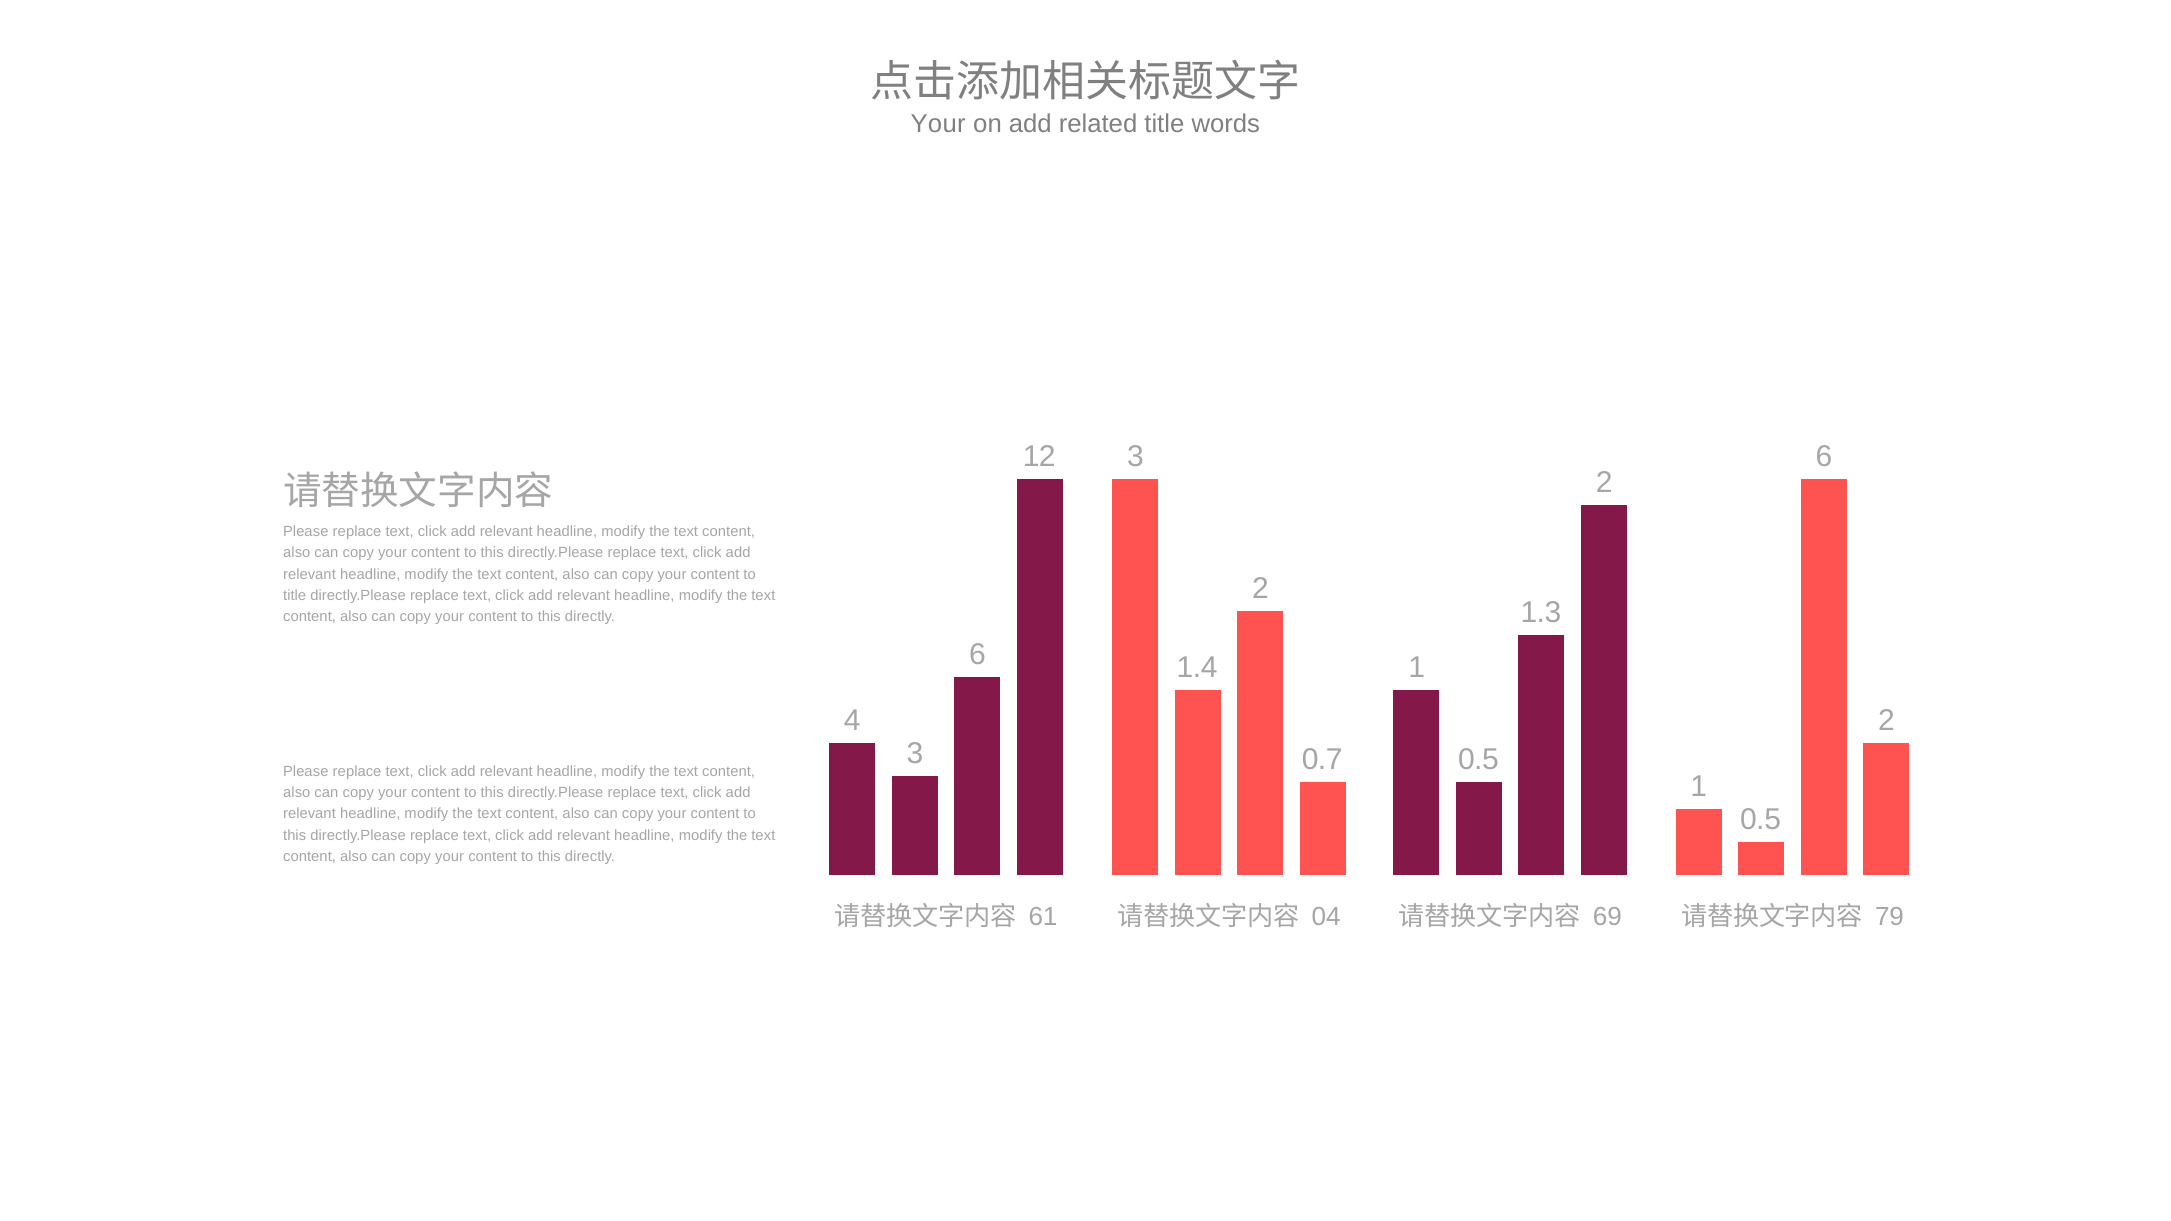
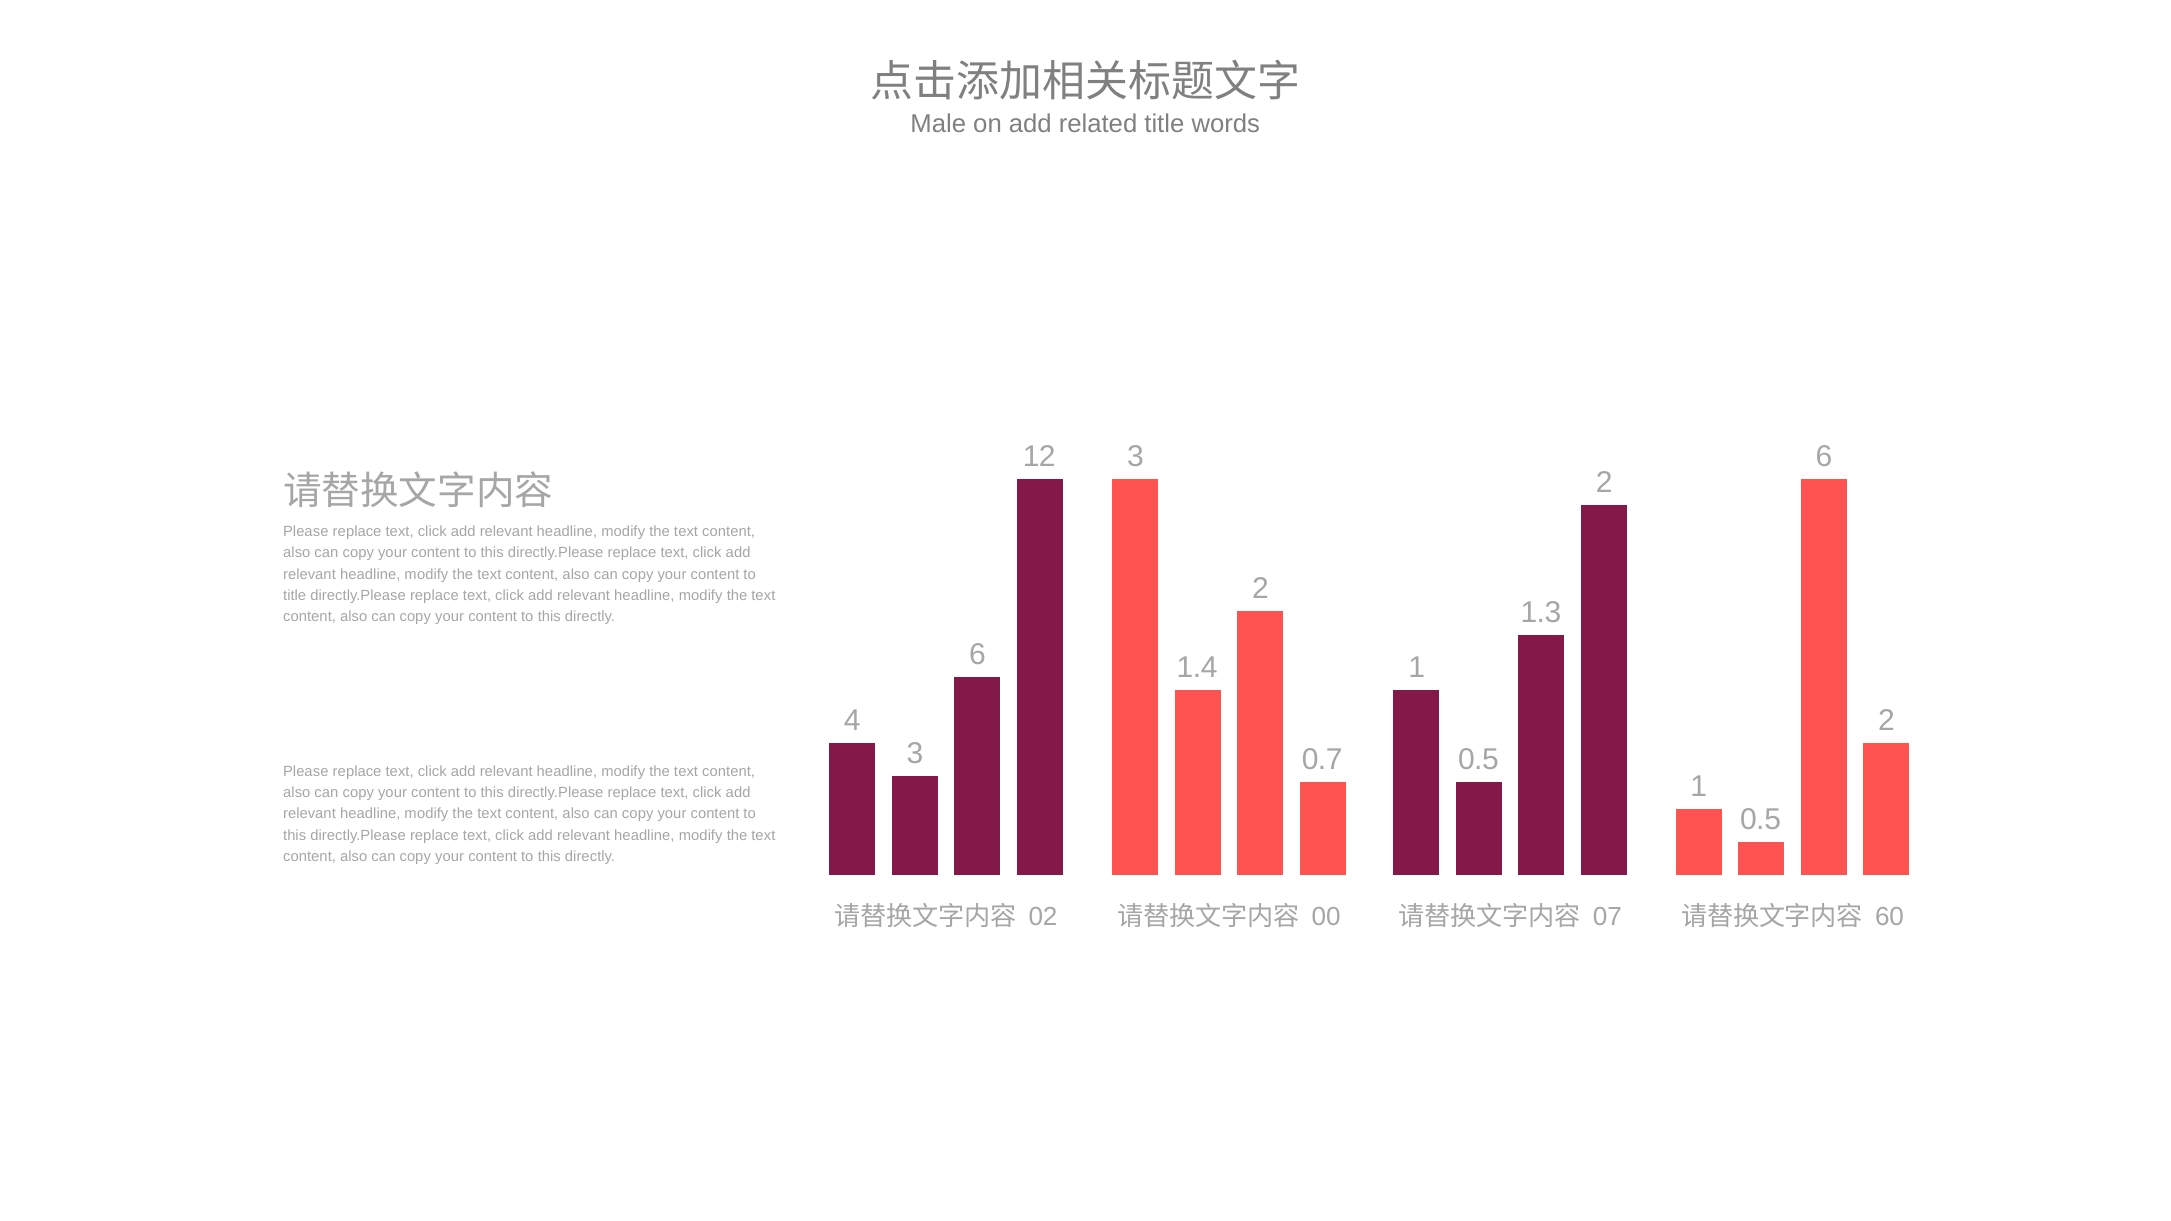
Your at (938, 124): Your -> Male
61: 61 -> 02
04: 04 -> 00
69: 69 -> 07
79: 79 -> 60
